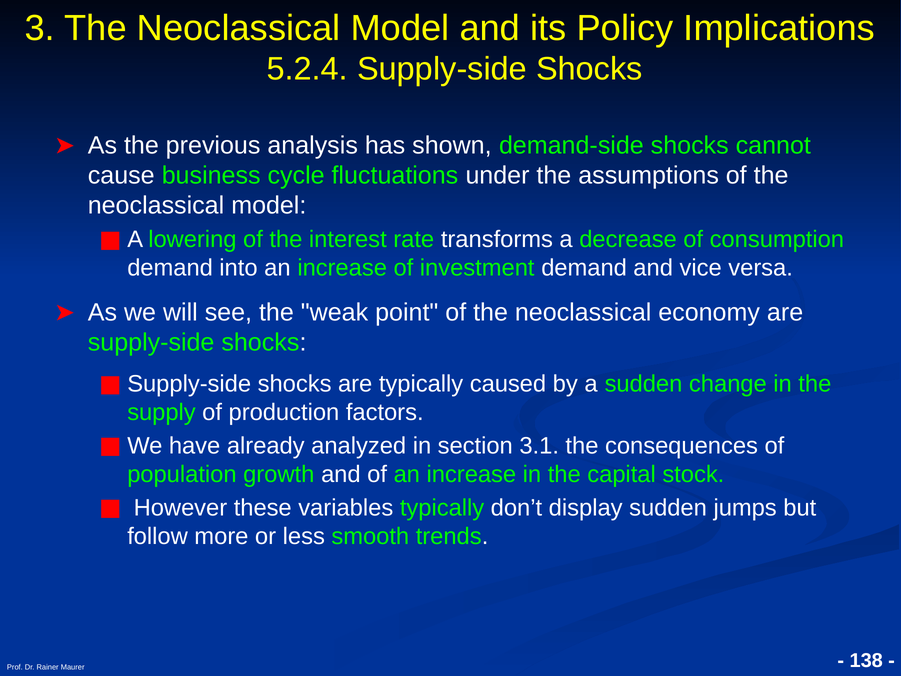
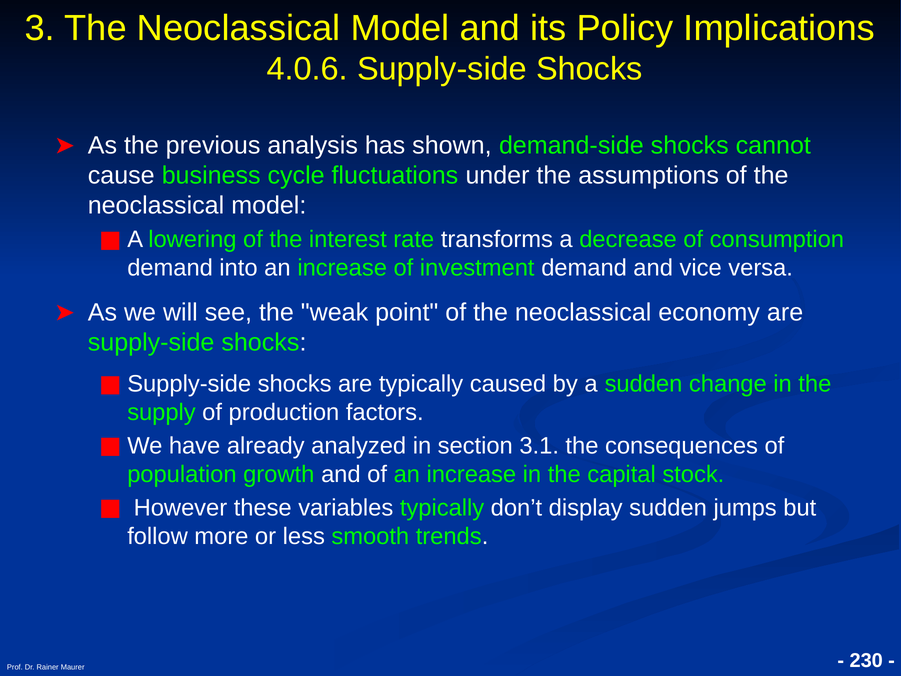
5.2.4: 5.2.4 -> 4.0.6
138: 138 -> 230
